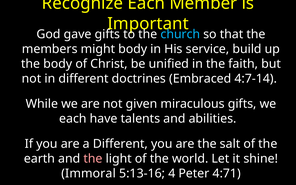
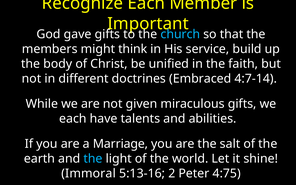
might body: body -> think
a Different: Different -> Marriage
the at (93, 159) colour: pink -> light blue
4: 4 -> 2
4:71: 4:71 -> 4:75
